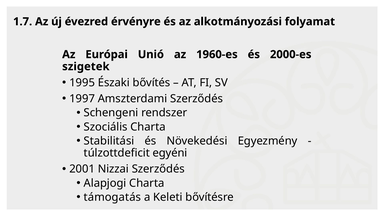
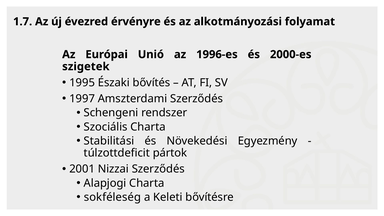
1960-es: 1960-es -> 1996-es
egyéni: egyéni -> pártok
támogatás: támogatás -> sokféleség
